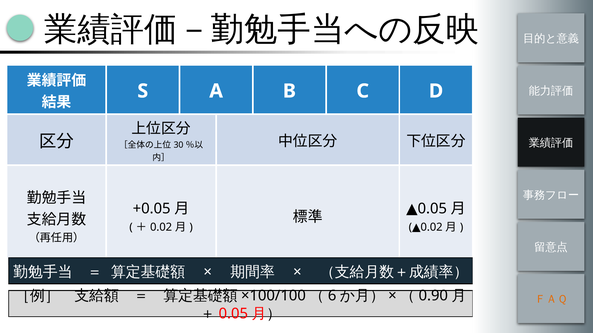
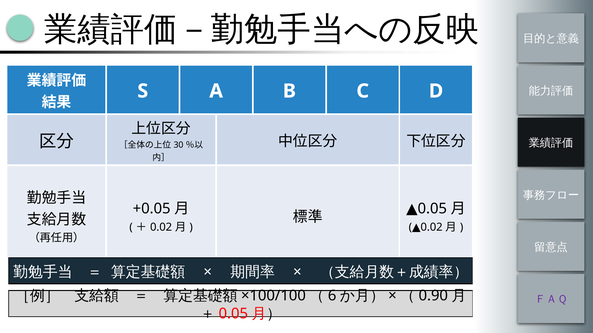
ＦＡＱ colour: orange -> purple
